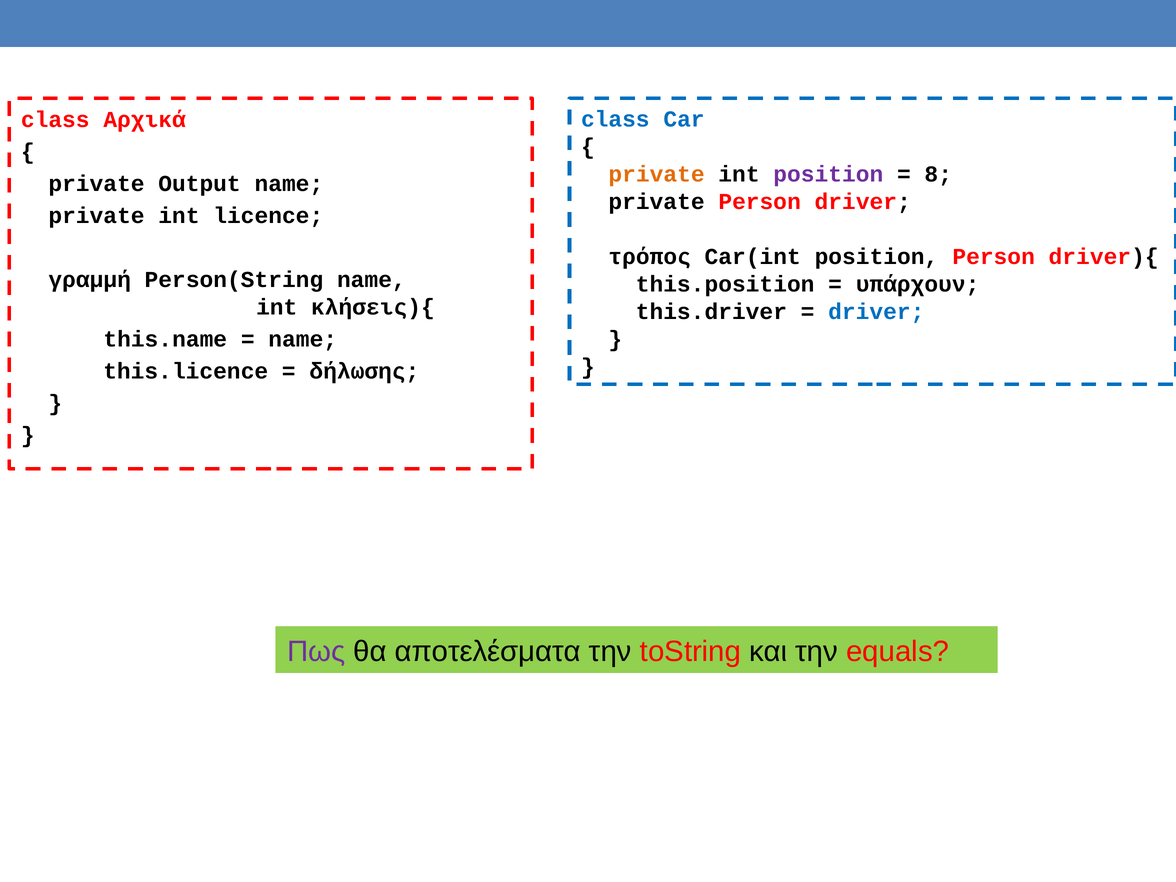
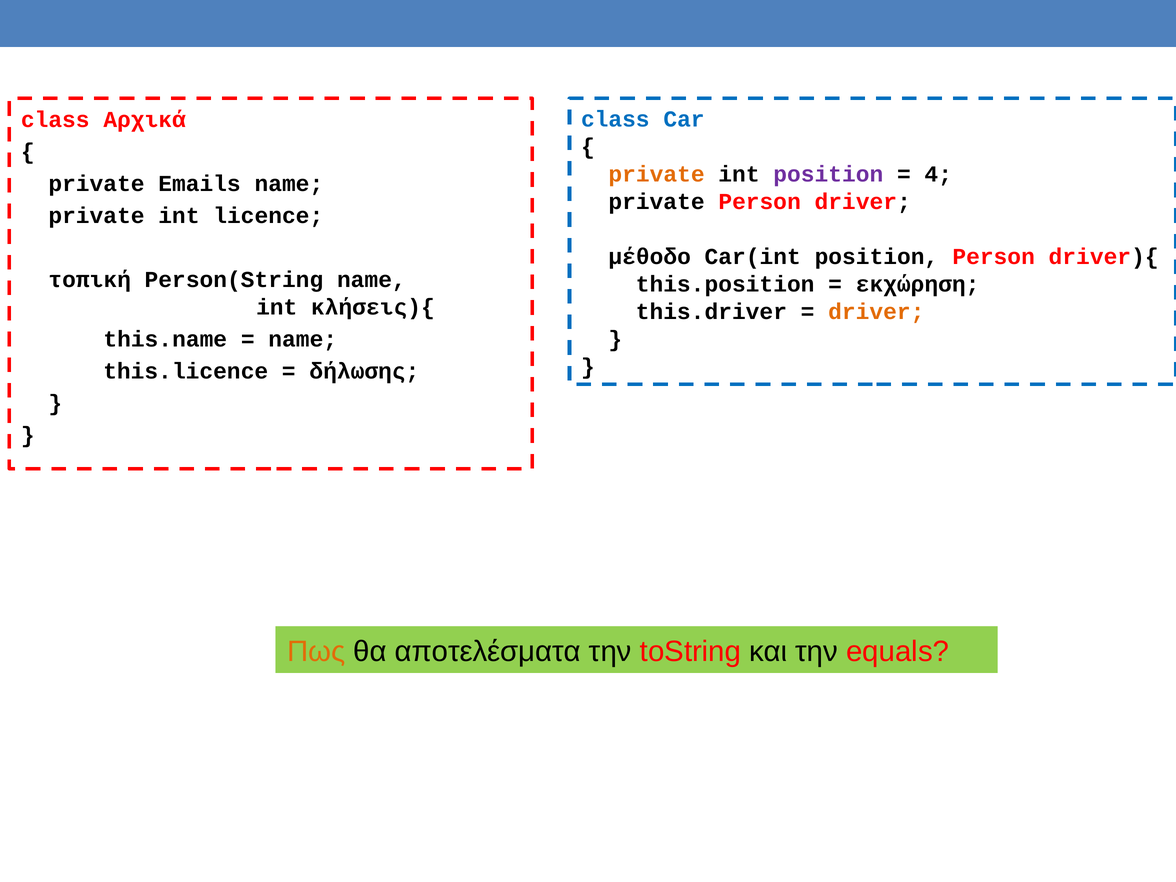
8: 8 -> 4
Output: Output -> Emails
τρόπος: τρόπος -> μέθοδο
γραμμή: γραμμή -> τοπική
υπάρχουν: υπάρχουν -> εκχώρηση
driver at (876, 312) colour: blue -> orange
Πως colour: purple -> orange
